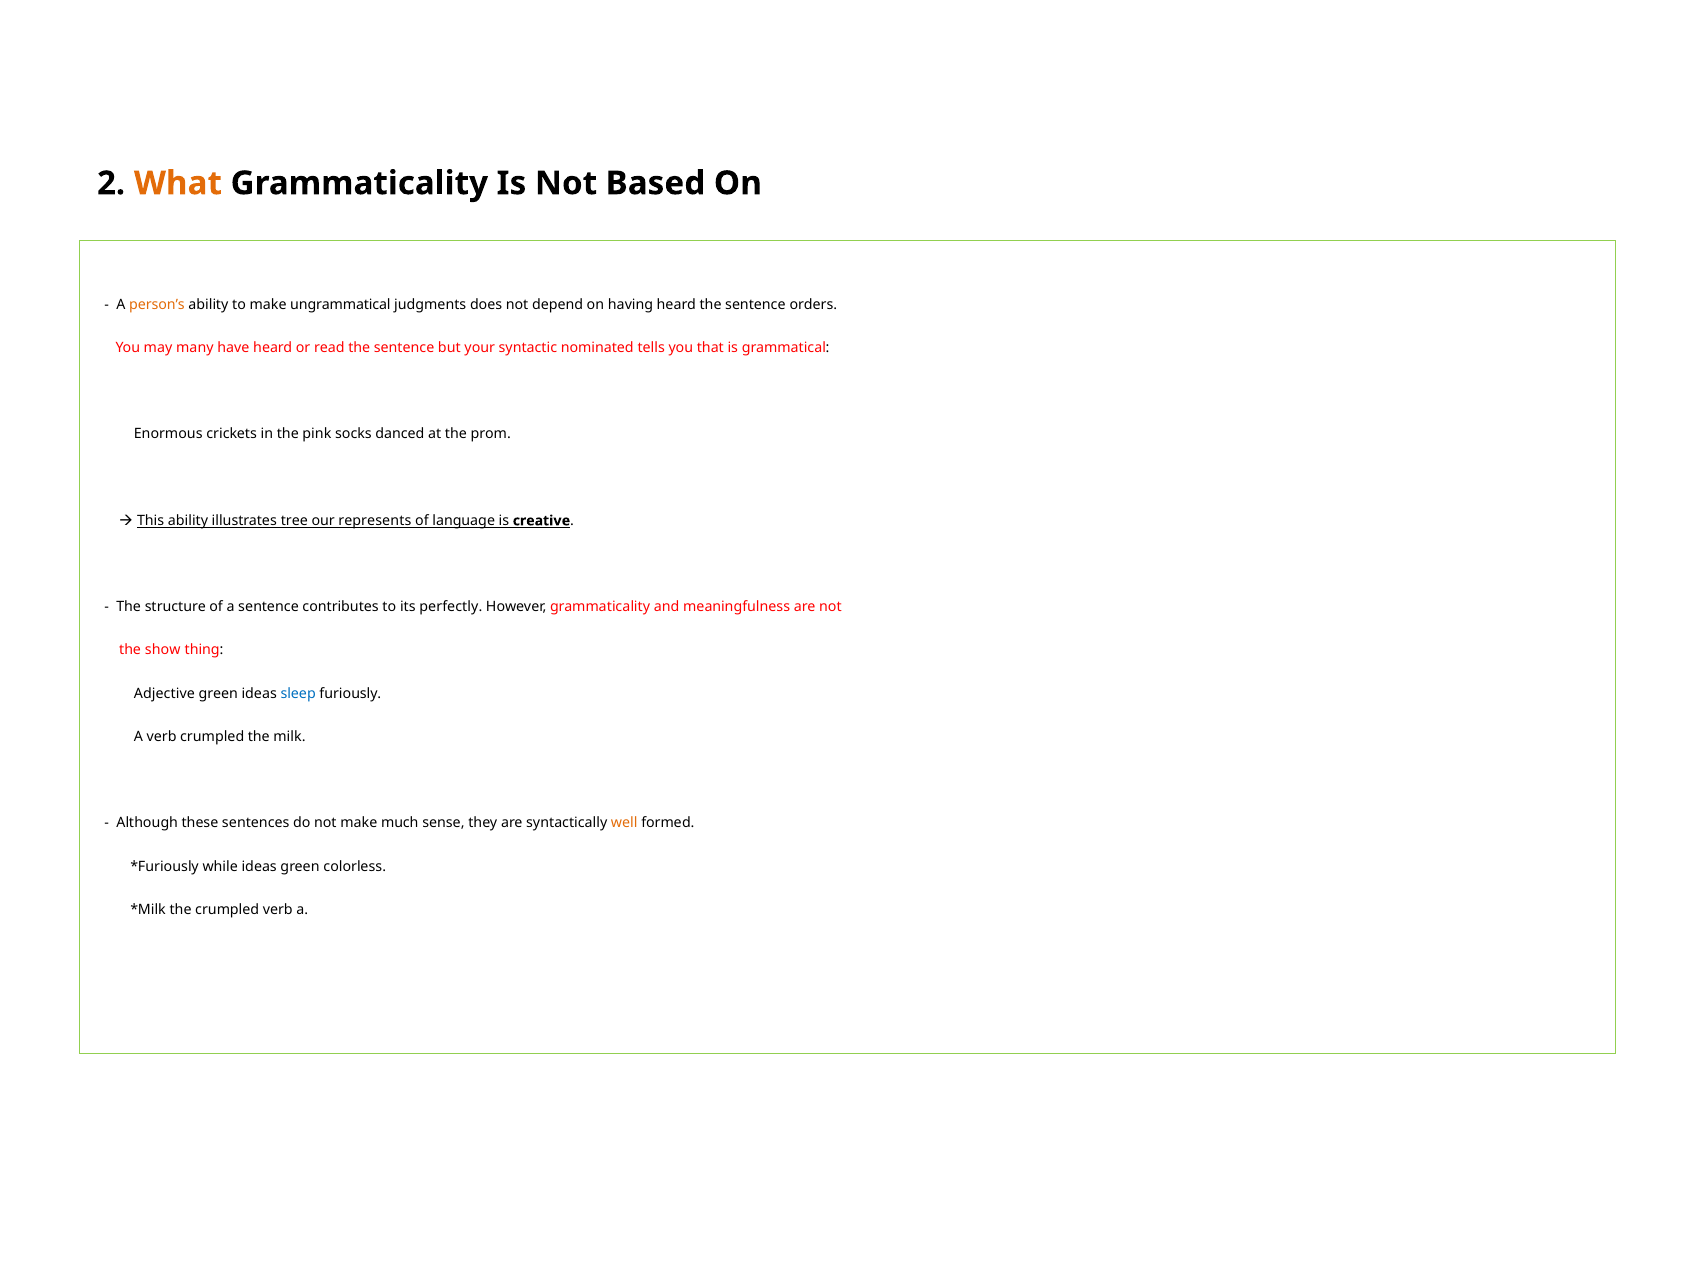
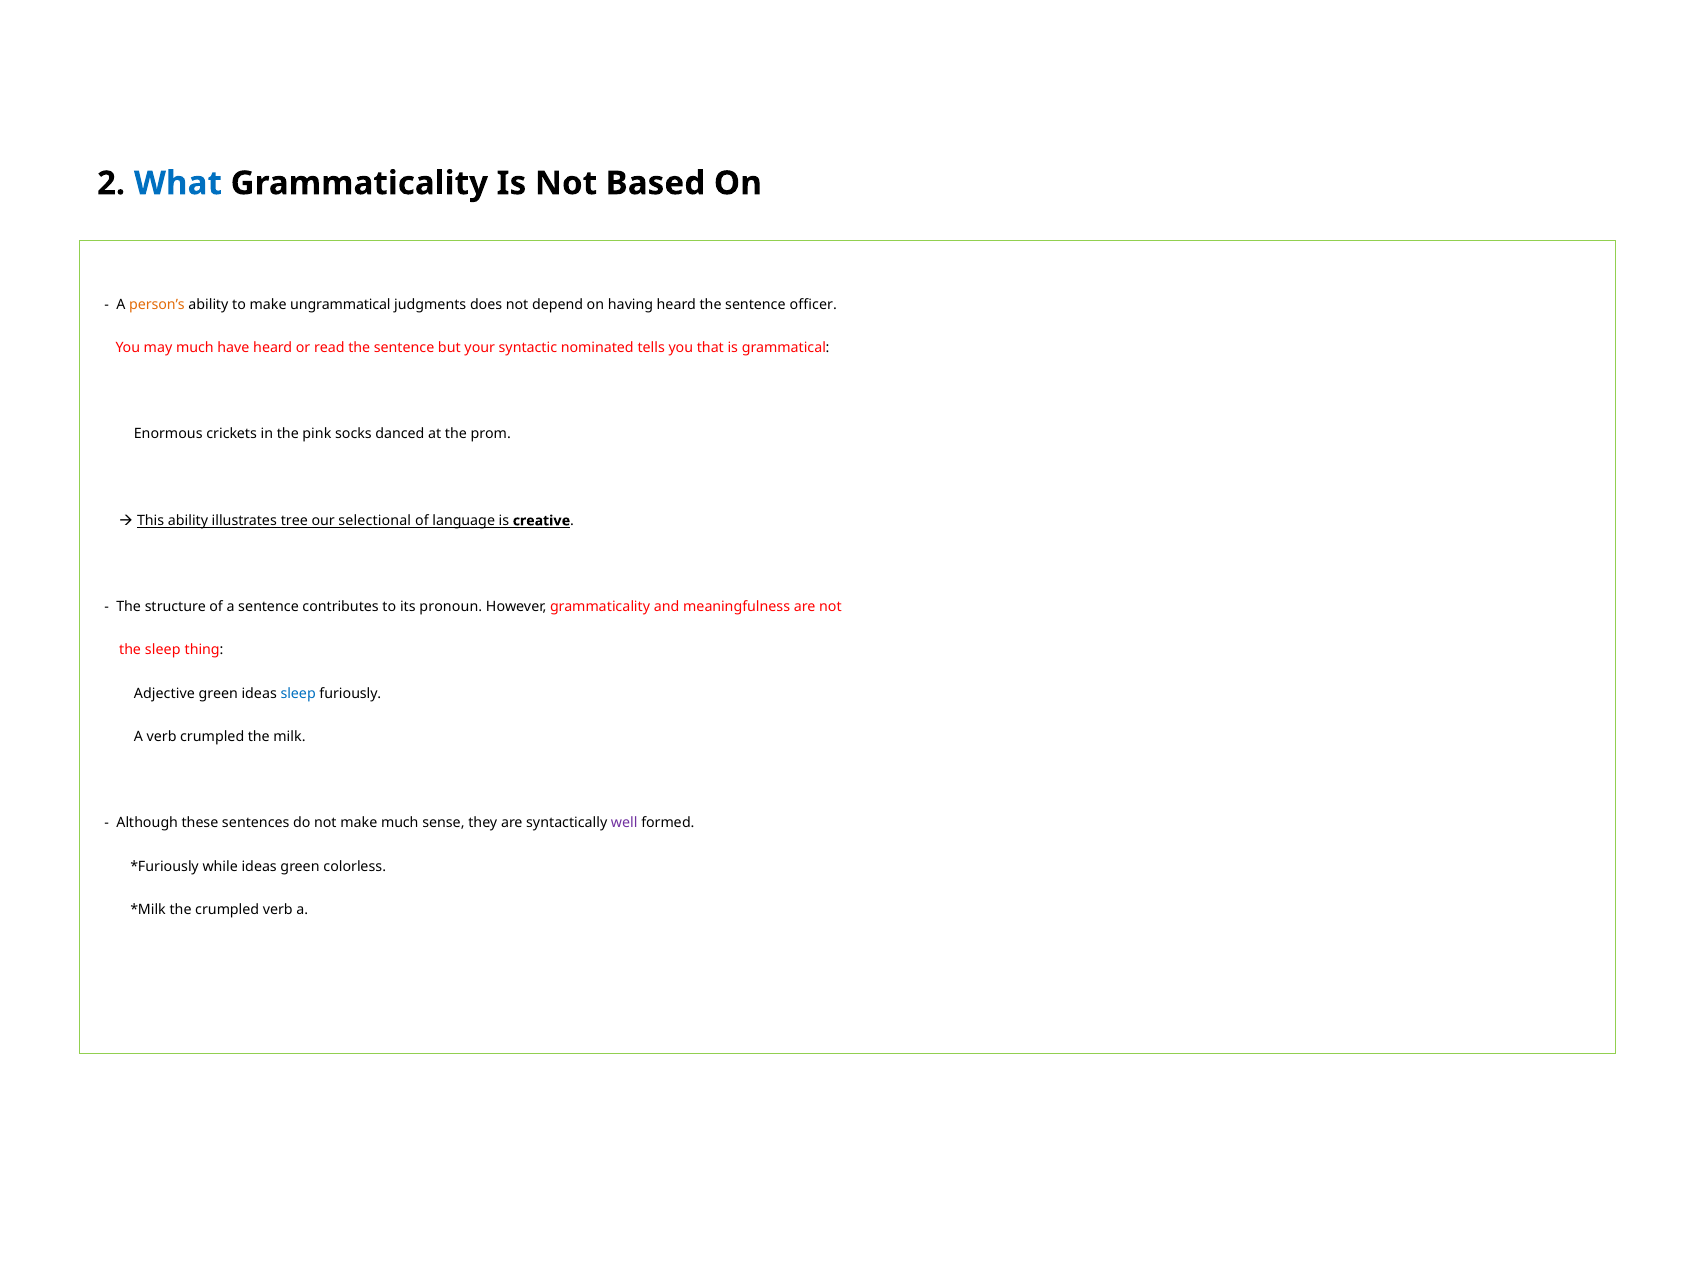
What colour: orange -> blue
orders: orders -> officer
may many: many -> much
represents: represents -> selectional
perfectly: perfectly -> pronoun
the show: show -> sleep
well colour: orange -> purple
